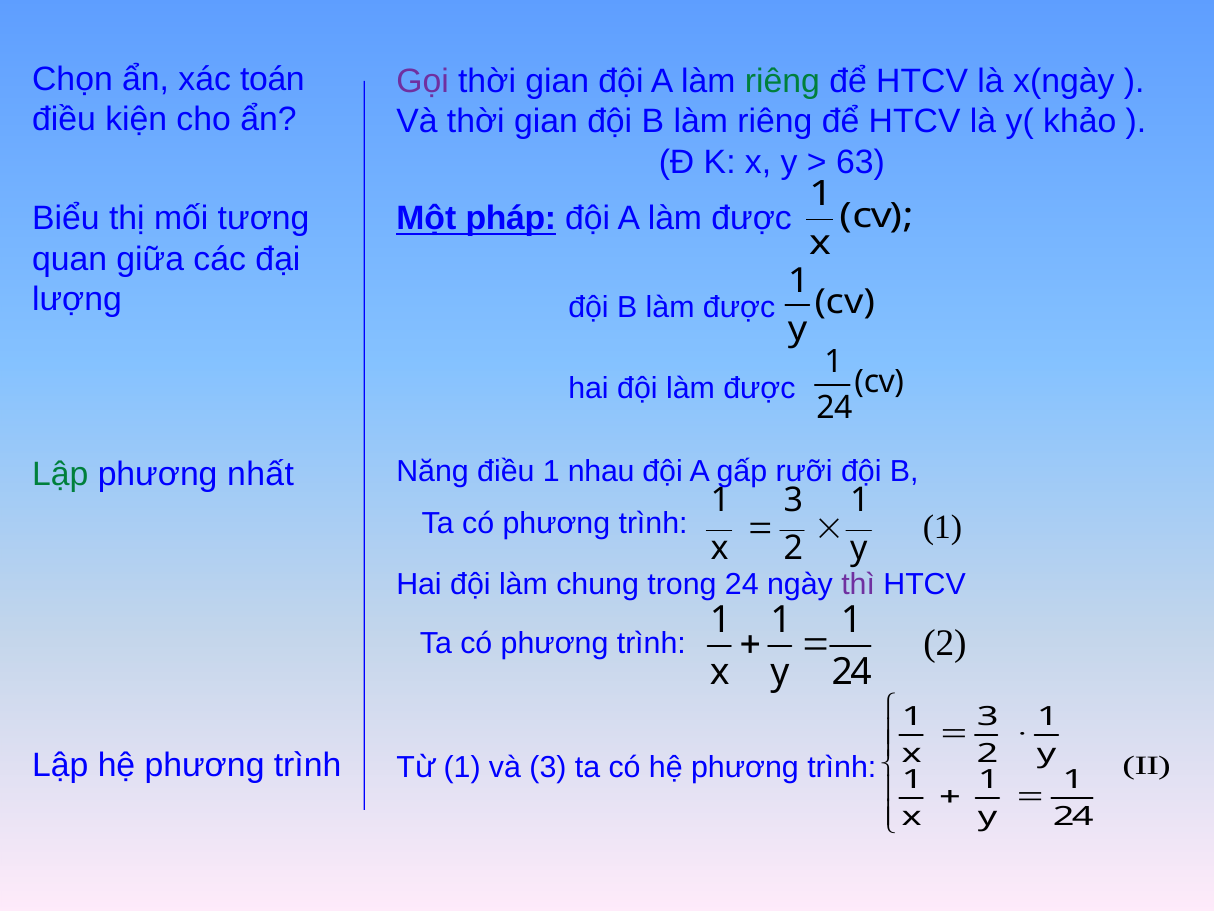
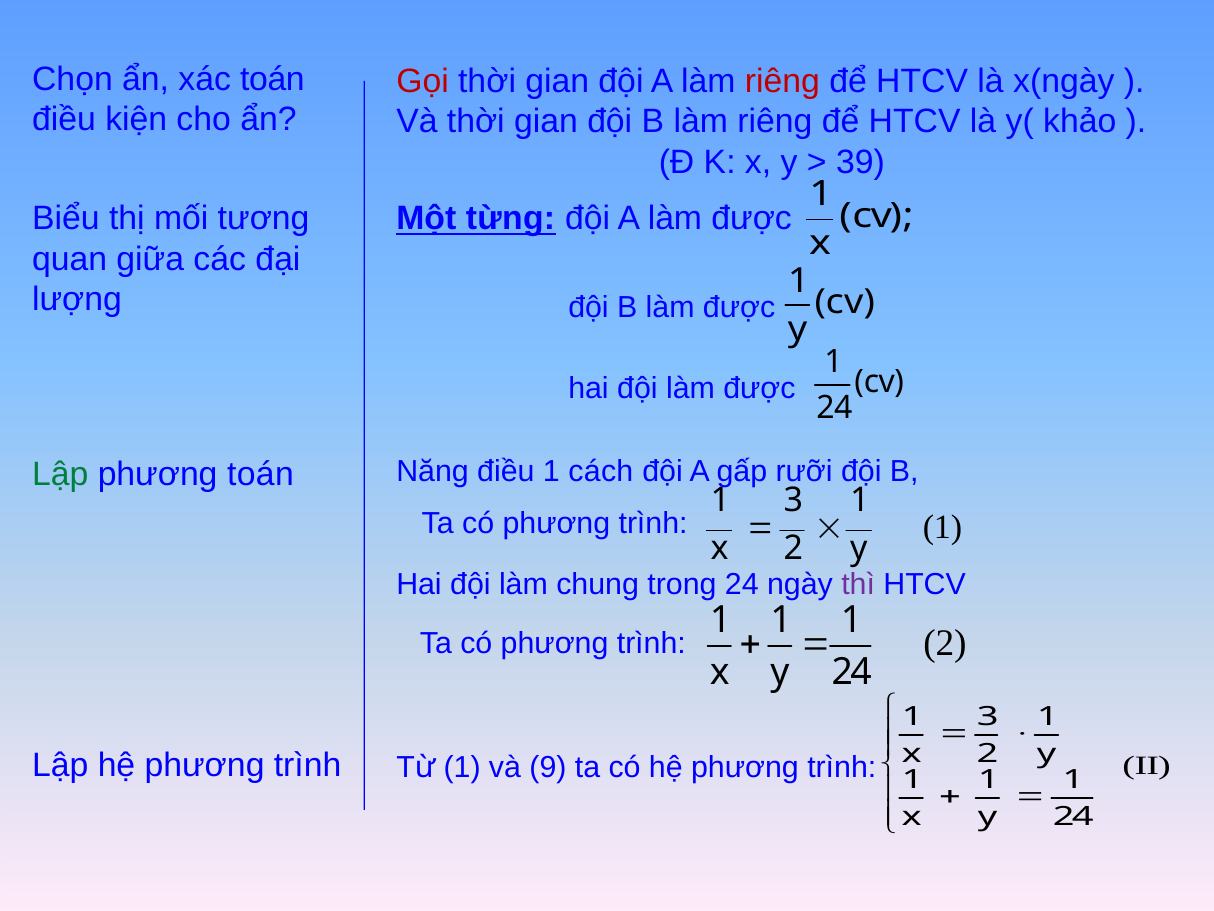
Gọi colour: purple -> red
riêng at (782, 81) colour: green -> red
63: 63 -> 39
pháp: pháp -> từng
nhau: nhau -> cách
phương nhất: nhất -> toán
và 3: 3 -> 9
